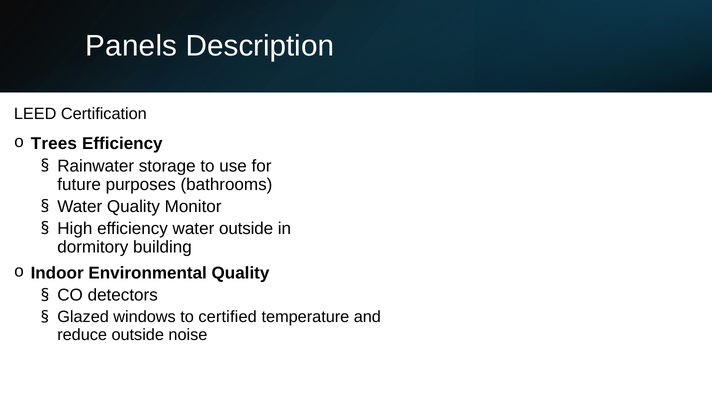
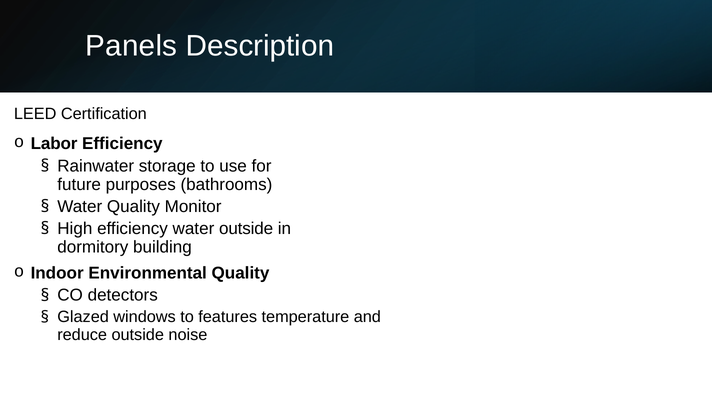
Trees: Trees -> Labor
certified: certified -> features
